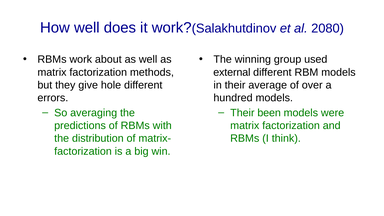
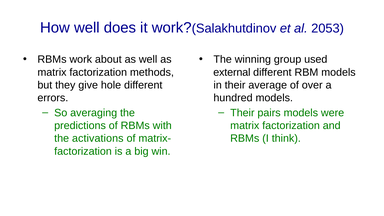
2080: 2080 -> 2053
been: been -> pairs
distribution: distribution -> activations
